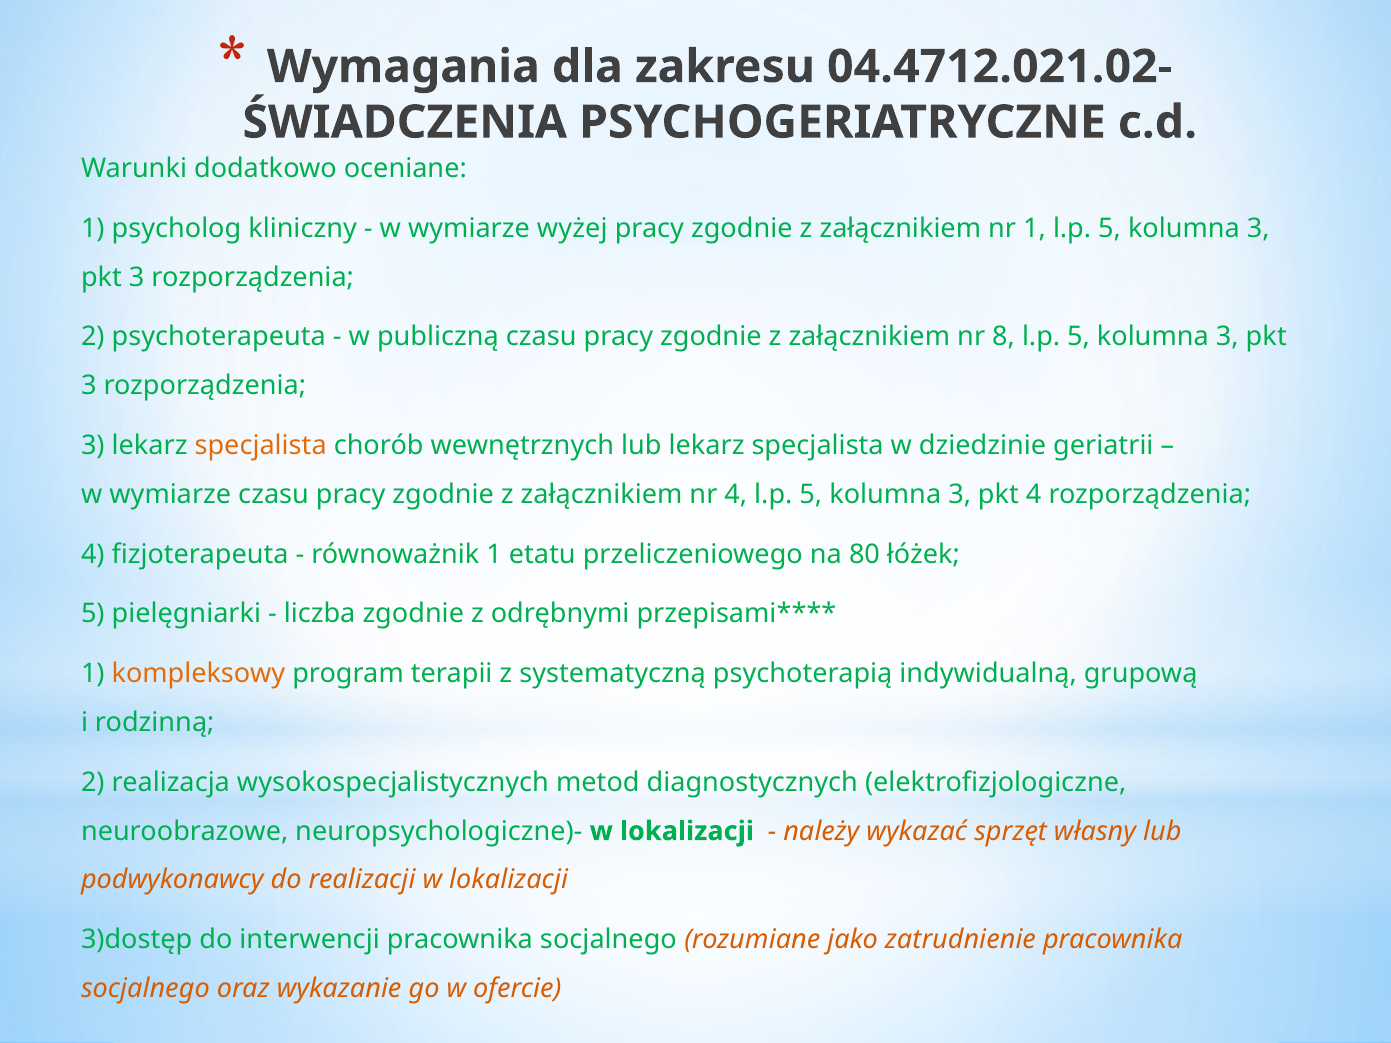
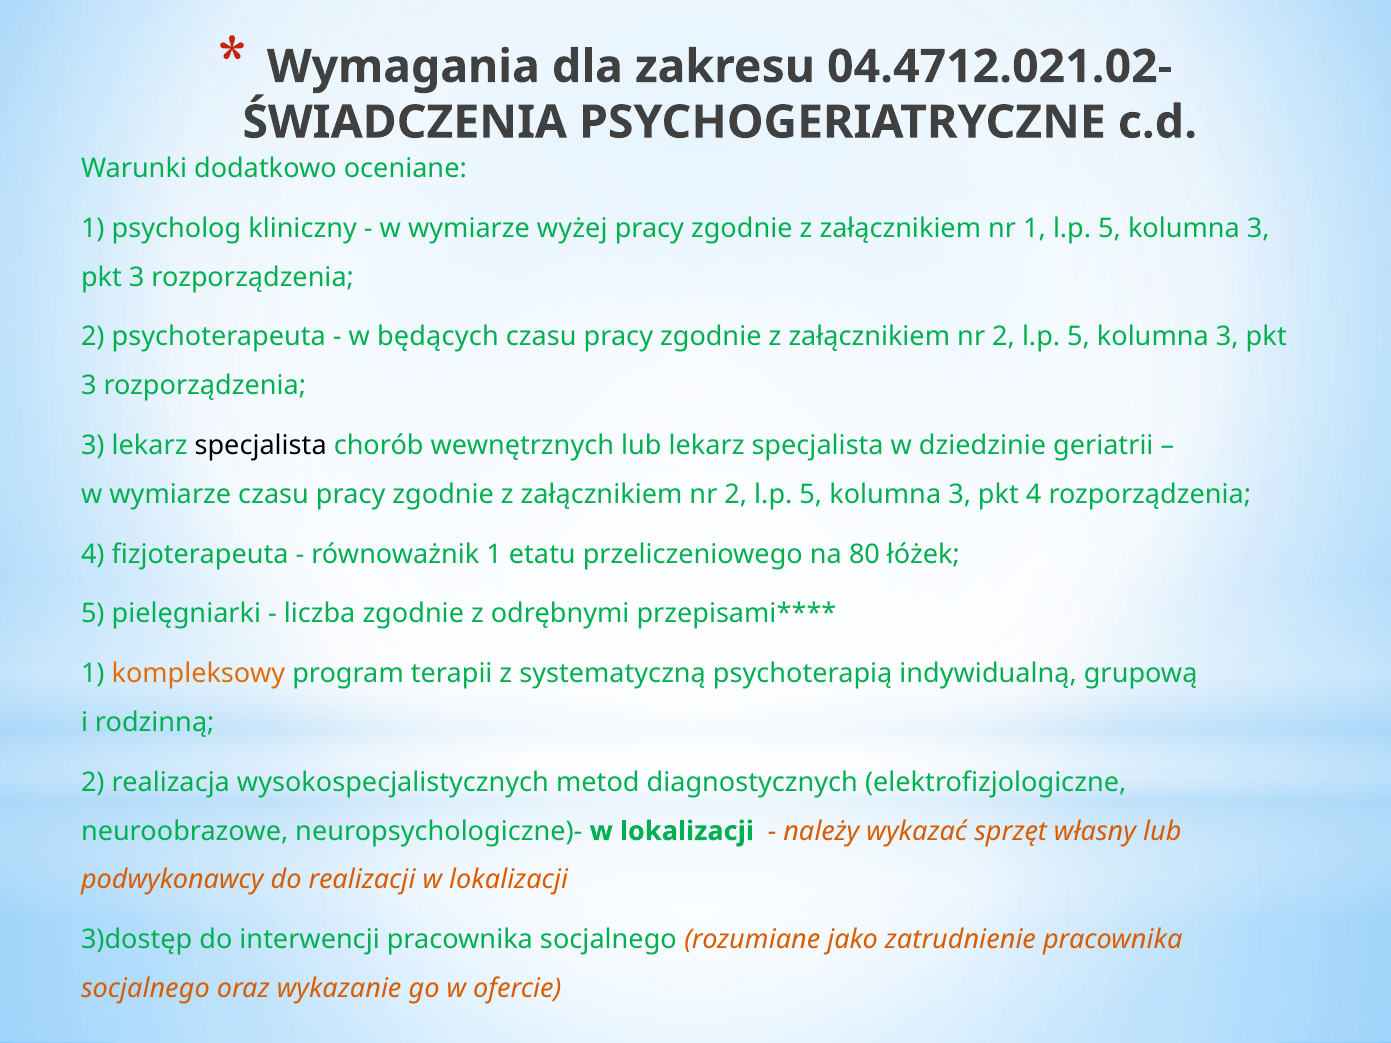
publiczną: publiczną -> będących
8 at (1004, 337): 8 -> 2
specjalista at (261, 446) colour: orange -> black
4 at (736, 494): 4 -> 2
